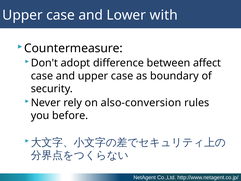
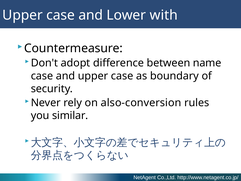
affect: affect -> name
before: before -> similar
